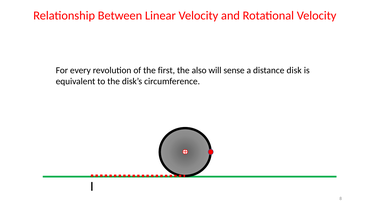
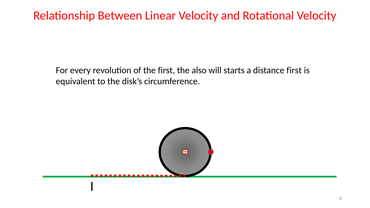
sense: sense -> starts
distance disk: disk -> first
